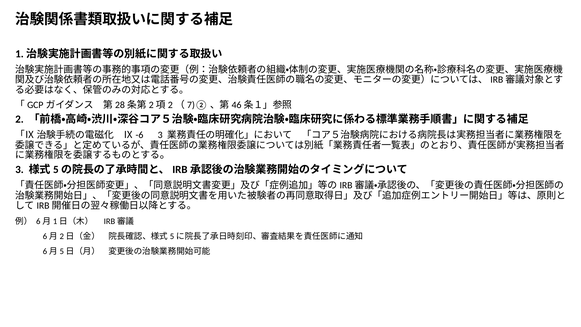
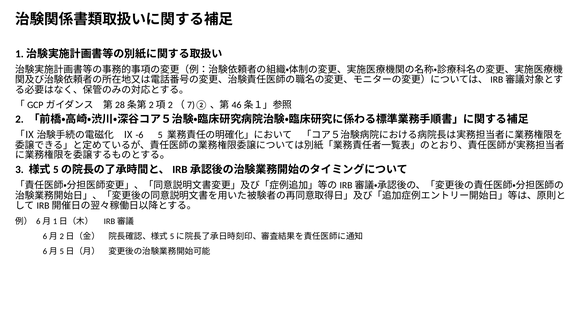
Ⅸ-6 3: 3 -> 5
